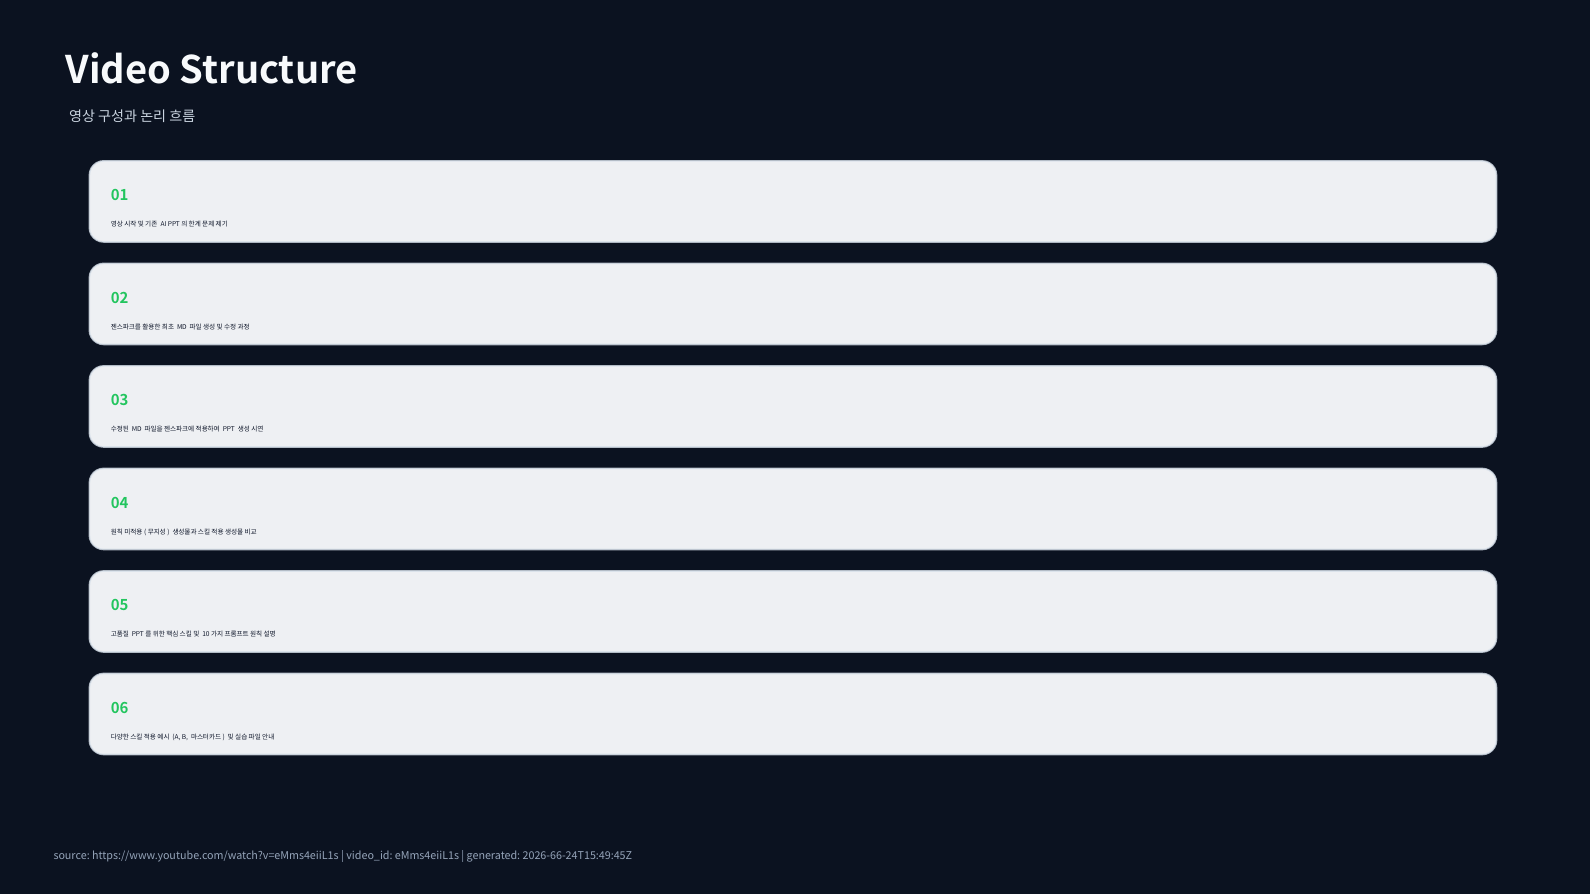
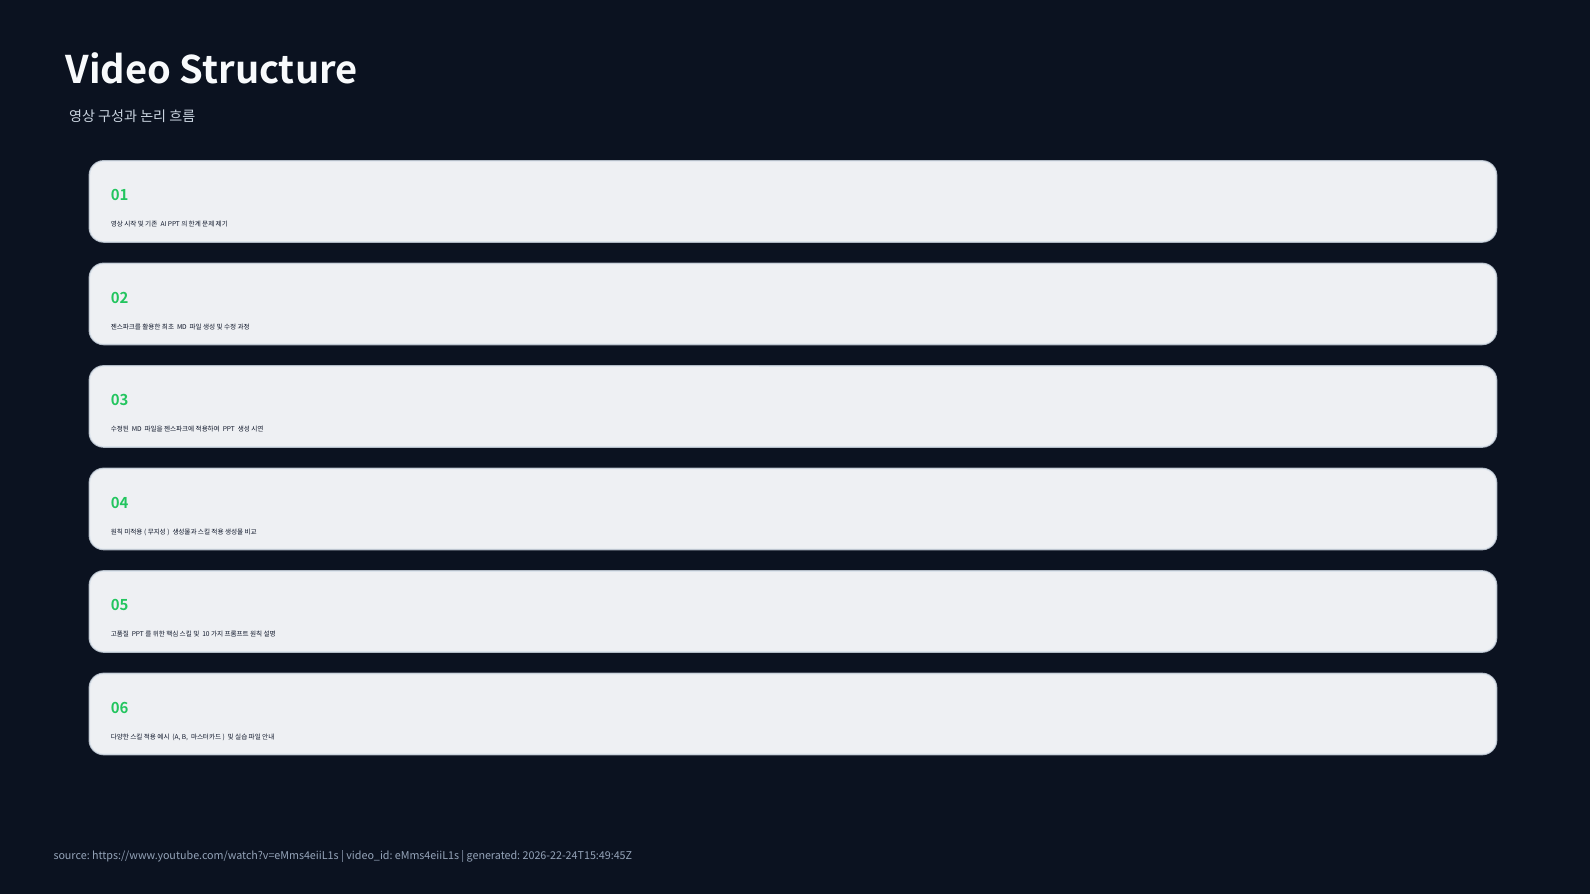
2026-66-24T15:49:45Z: 2026-66-24T15:49:45Z -> 2026-22-24T15:49:45Z
